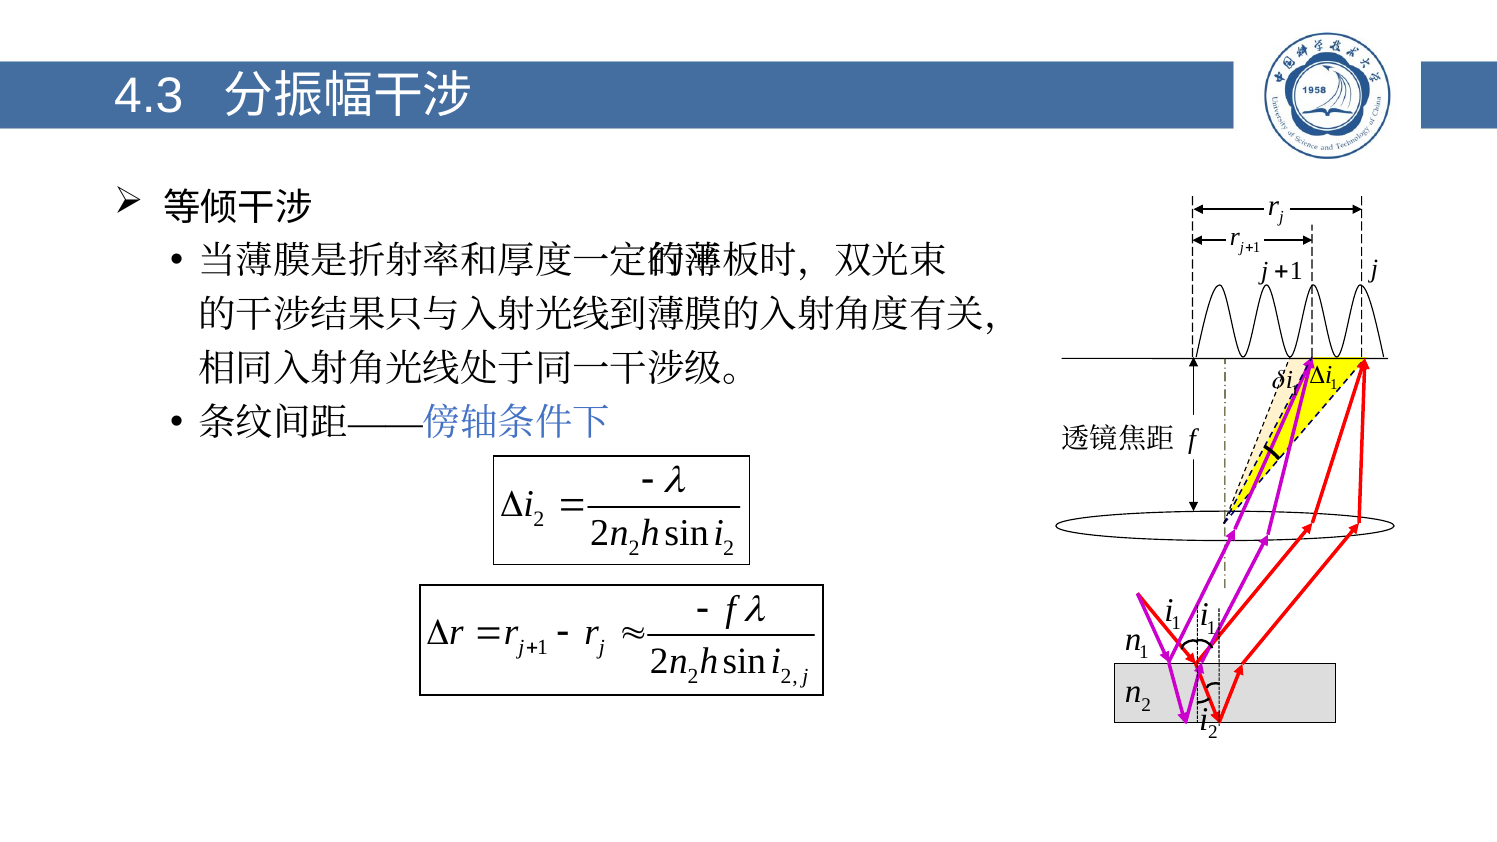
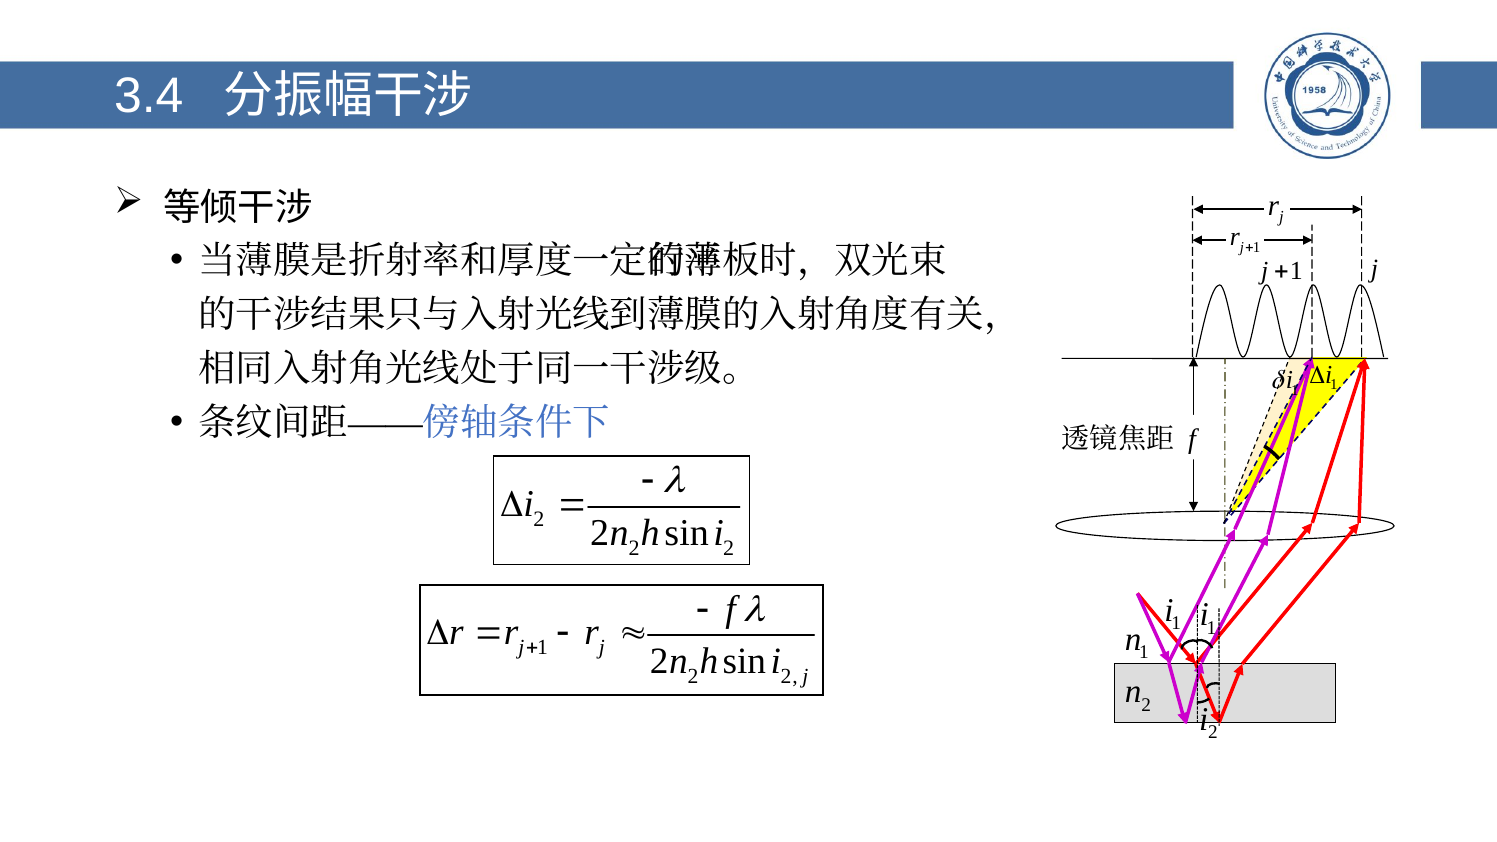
4.3: 4.3 -> 3.4
